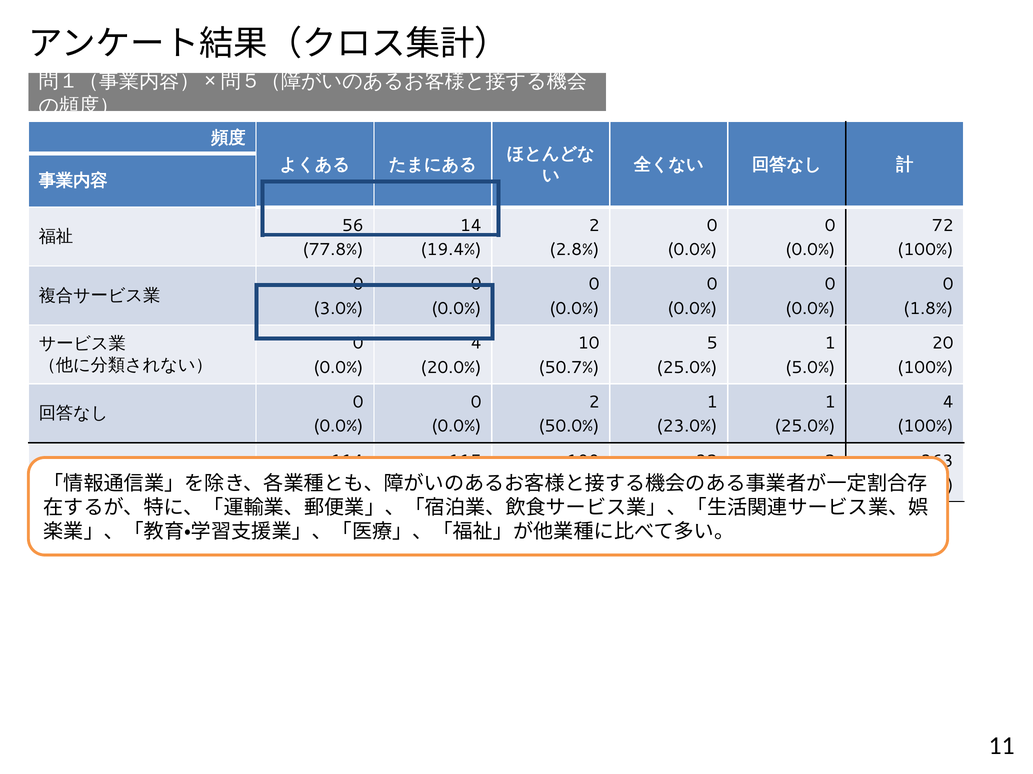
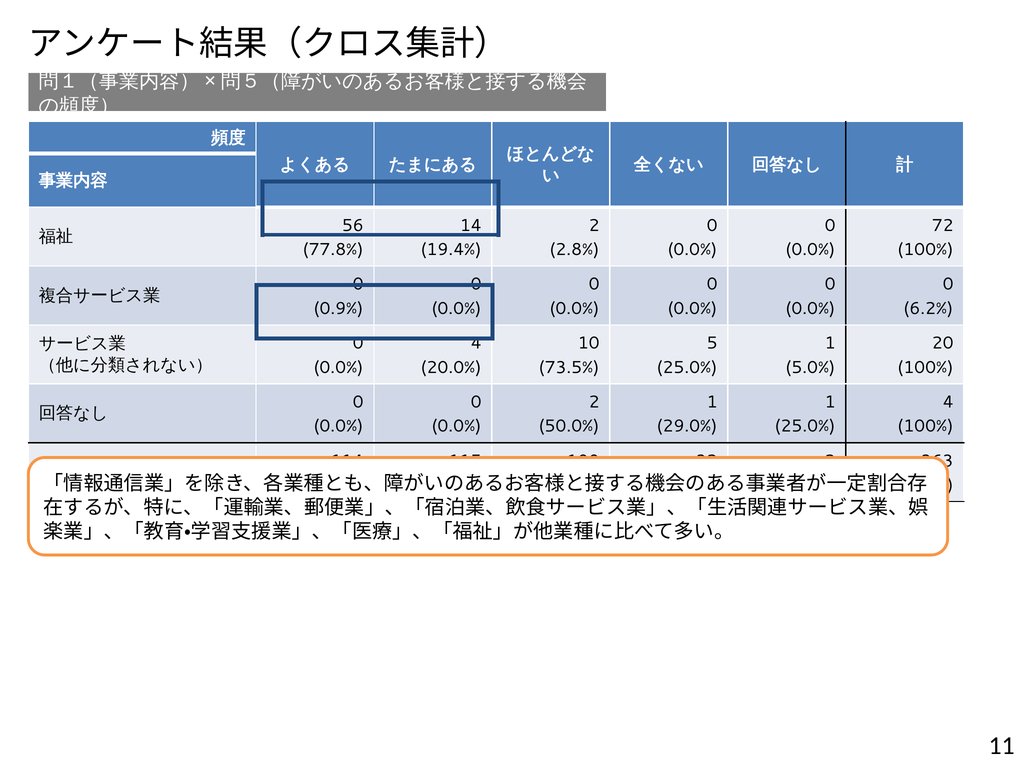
3.0%: 3.0% -> 0.9%
1.8%: 1.8% -> 6.2%
50.7%: 50.7% -> 73.5%
23.0%: 23.0% -> 29.0%
